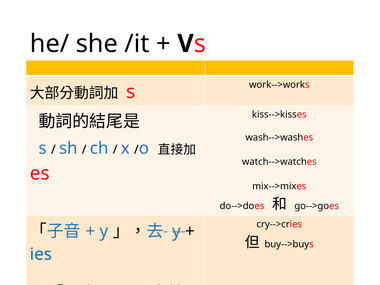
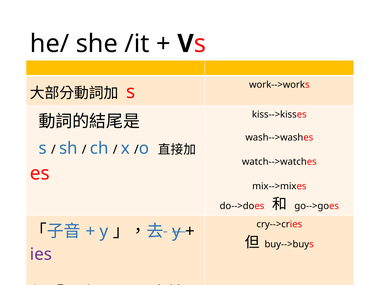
ies colour: blue -> purple
